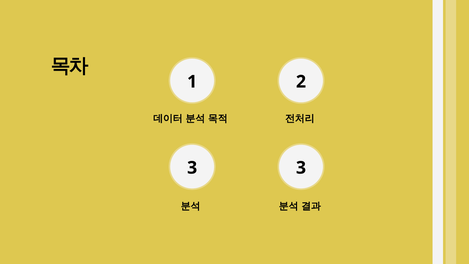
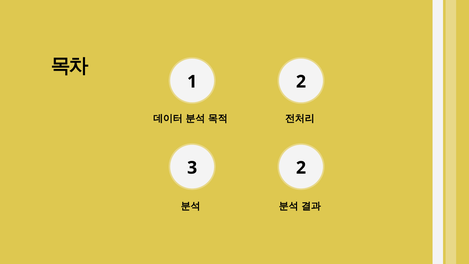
3 3: 3 -> 2
